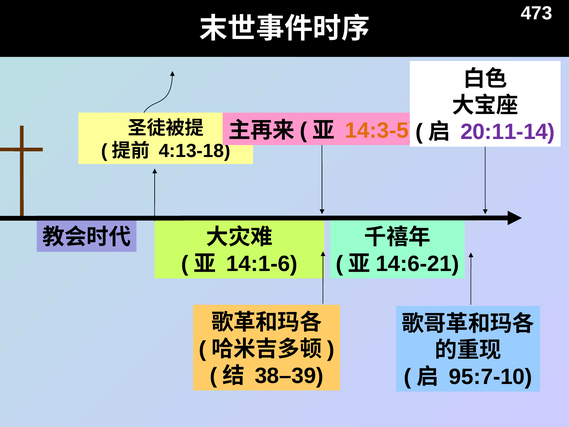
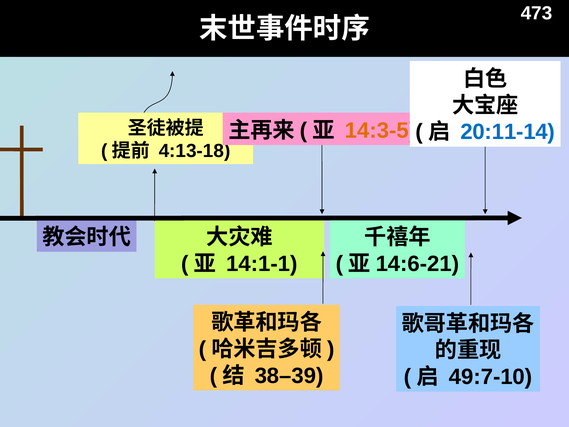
20:11-14 colour: purple -> blue
14:1-6: 14:1-6 -> 14:1-1
95:7-10: 95:7-10 -> 49:7-10
